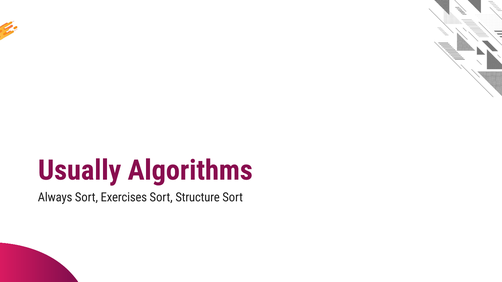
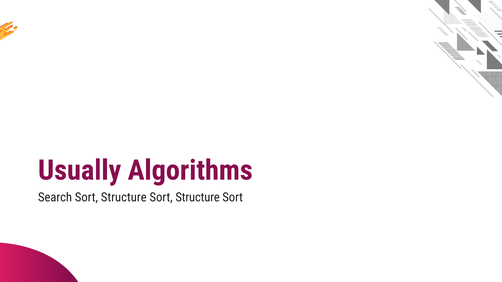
Always: Always -> Search
Exercises at (124, 198): Exercises -> Structure
